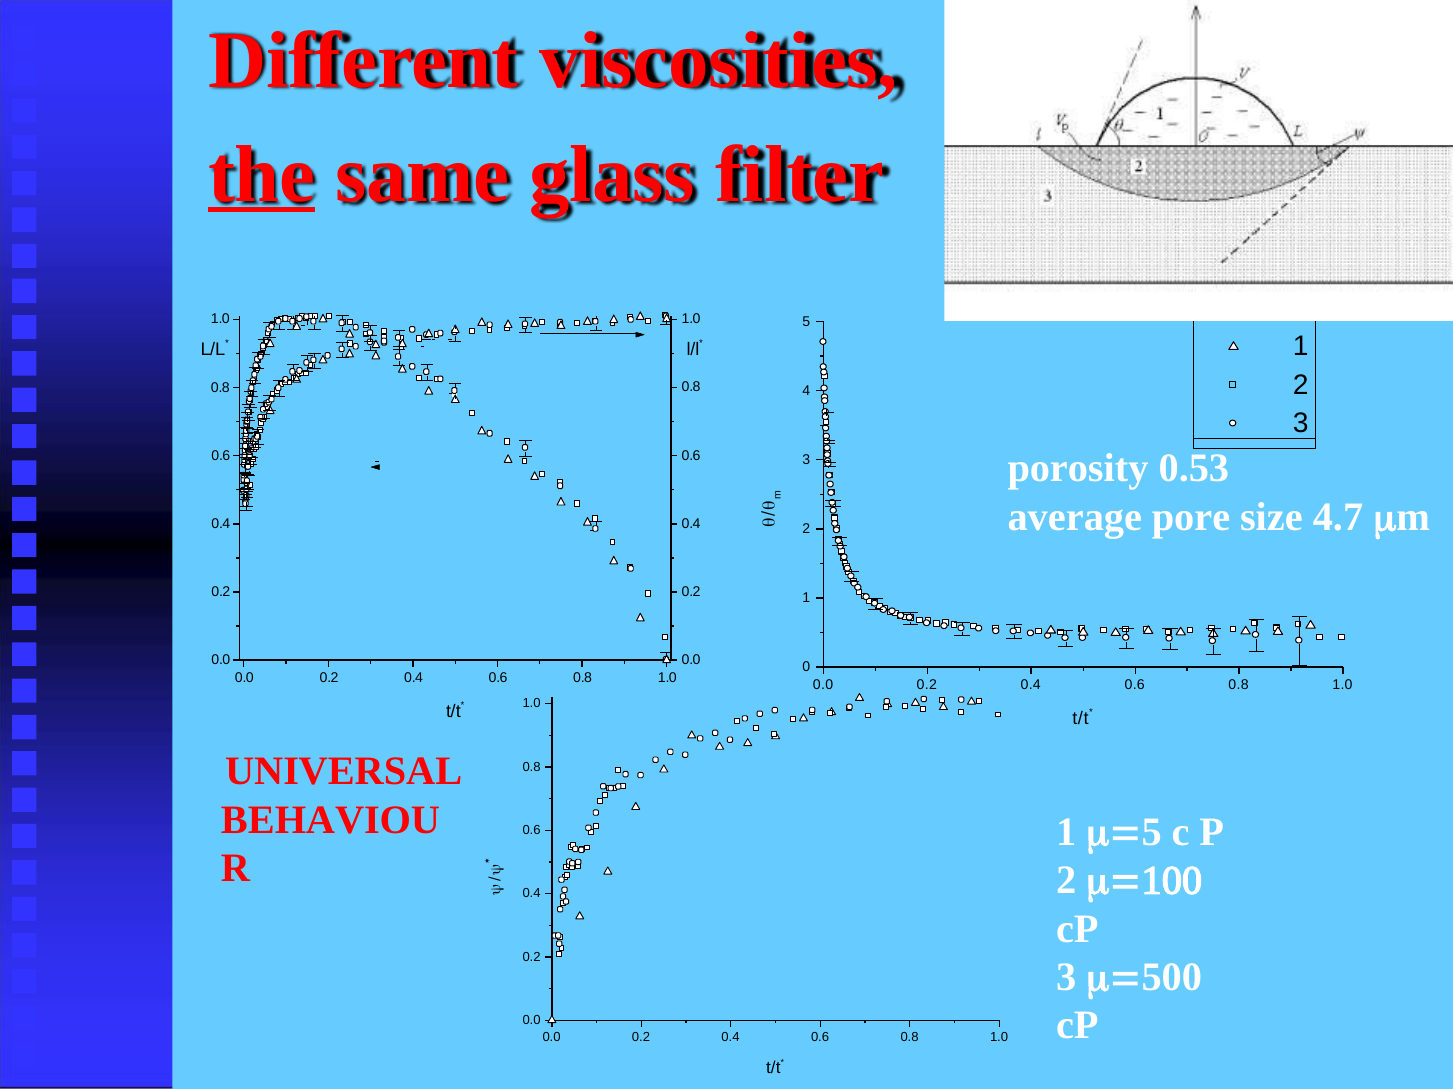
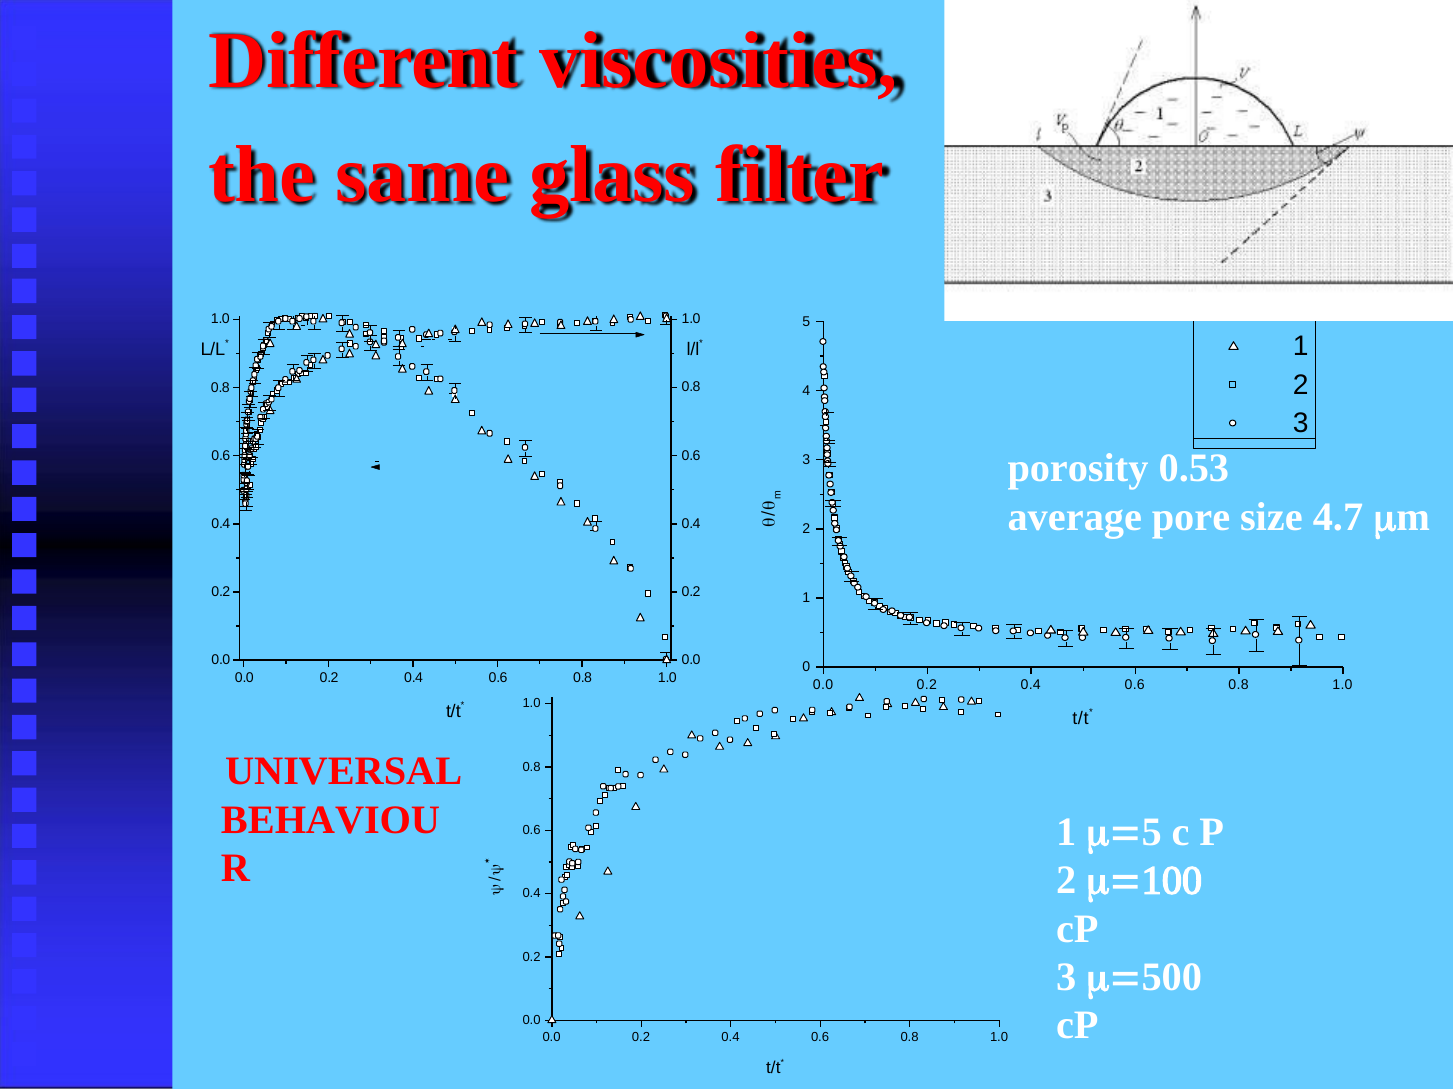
the underline: present -> none
